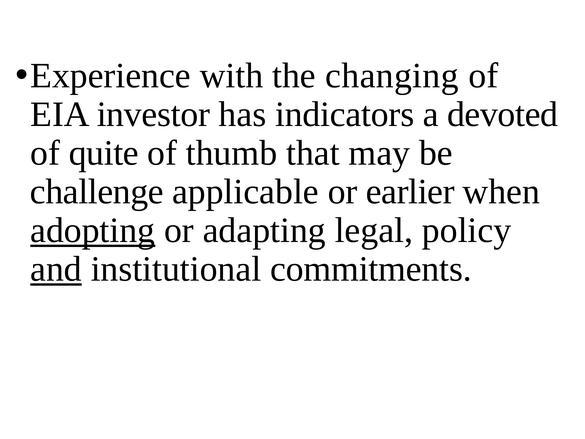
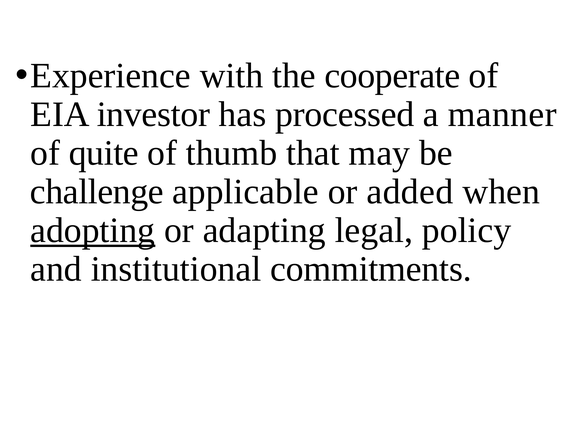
changing: changing -> cooperate
indicators: indicators -> processed
devoted: devoted -> manner
earlier: earlier -> added
and underline: present -> none
